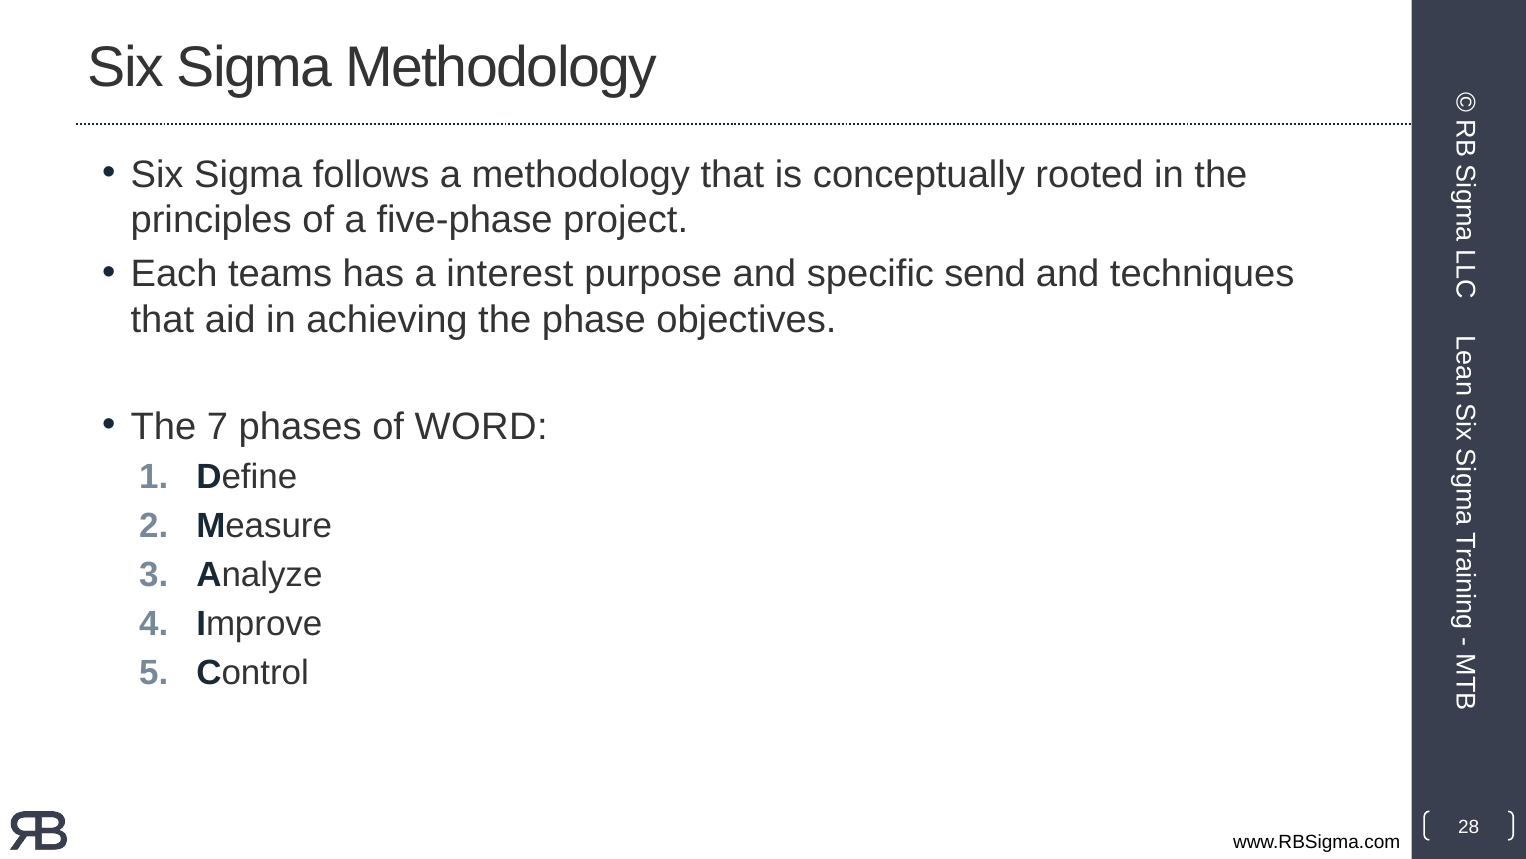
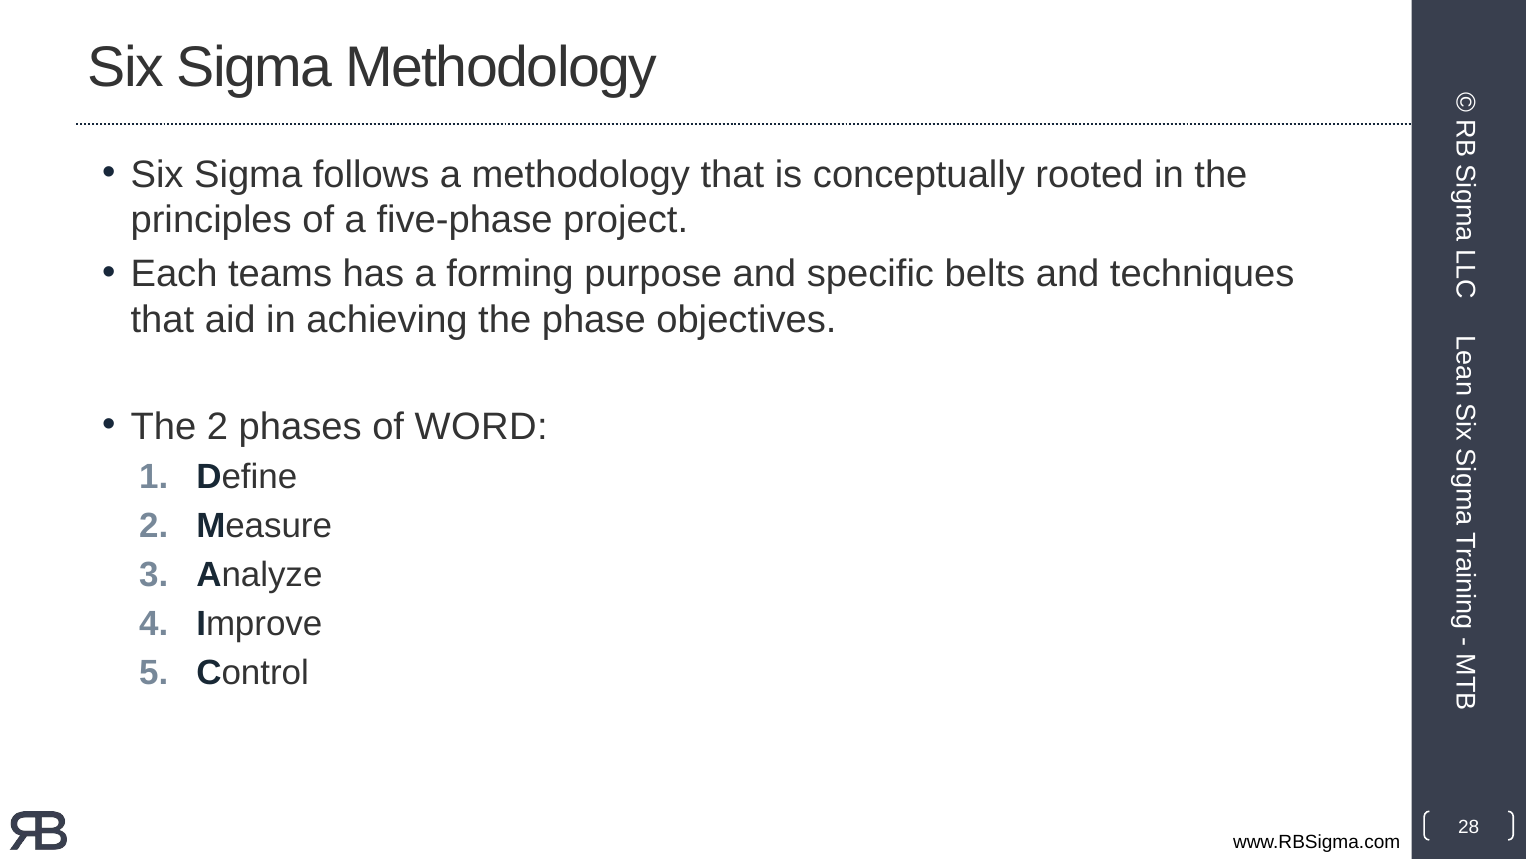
interest: interest -> forming
send: send -> belts
The 7: 7 -> 2
